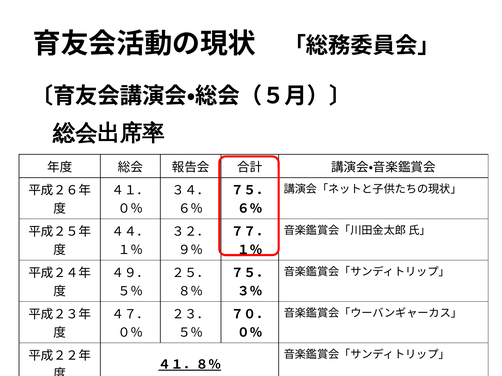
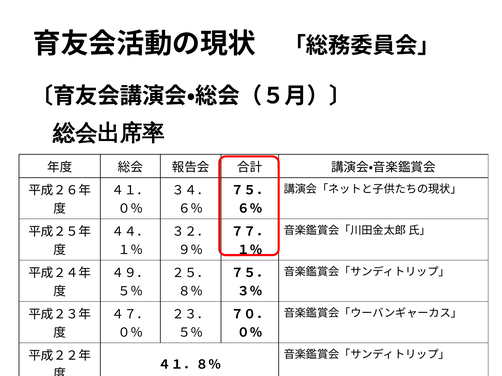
４１．８％ underline: present -> none
